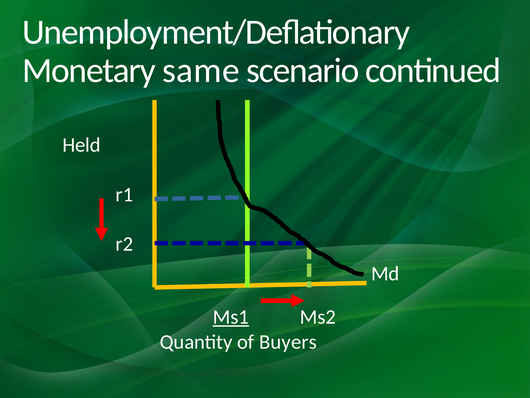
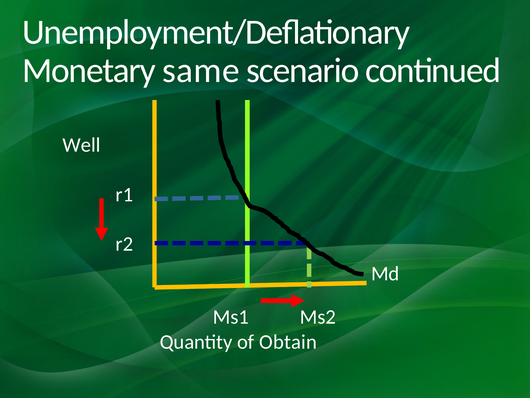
Held: Held -> Well
Ms1 underline: present -> none
Buyers: Buyers -> Obtain
